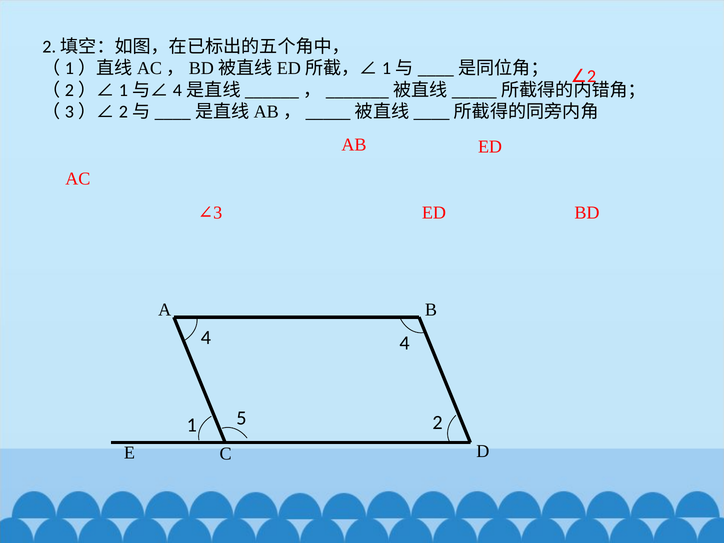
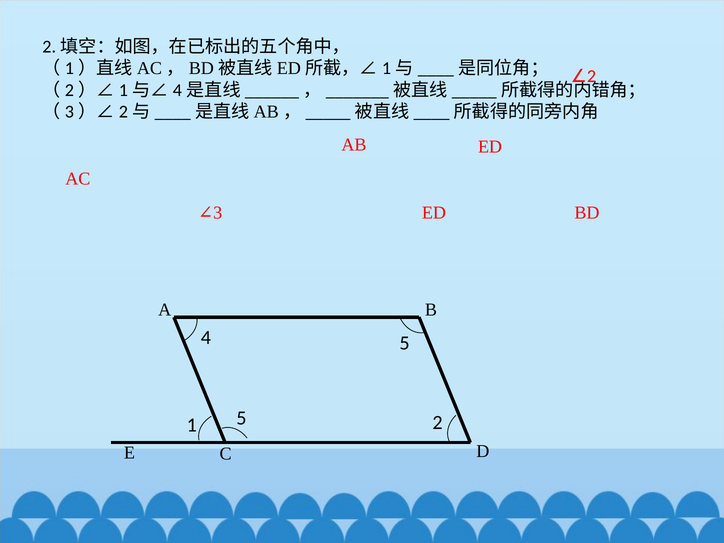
4 4: 4 -> 5
